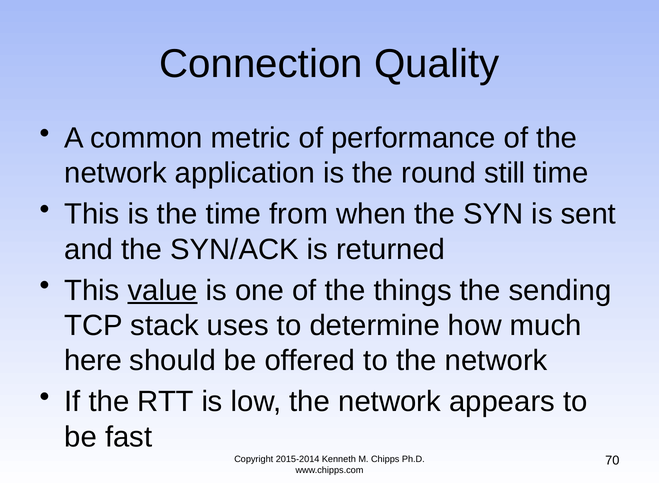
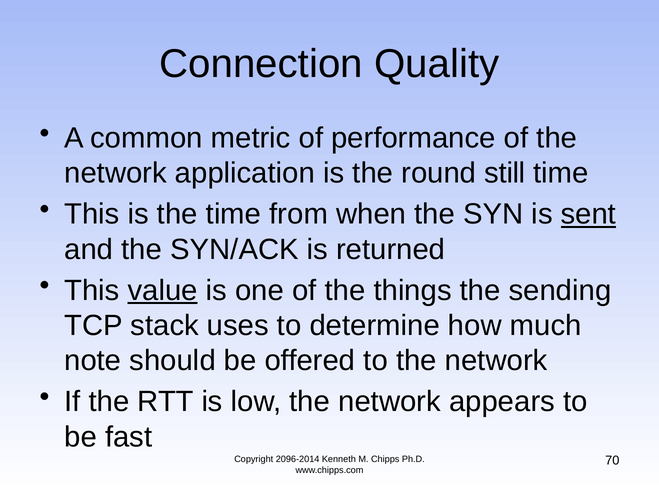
sent underline: none -> present
here: here -> note
2015-2014: 2015-2014 -> 2096-2014
